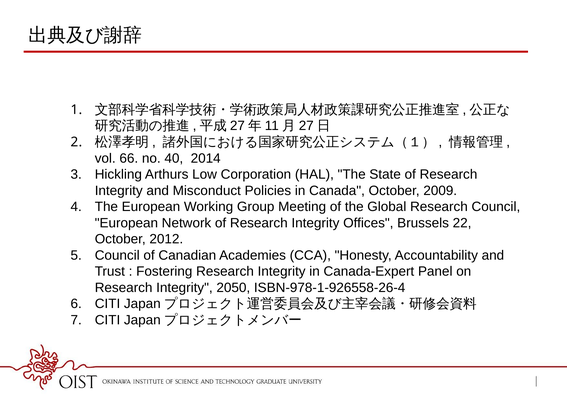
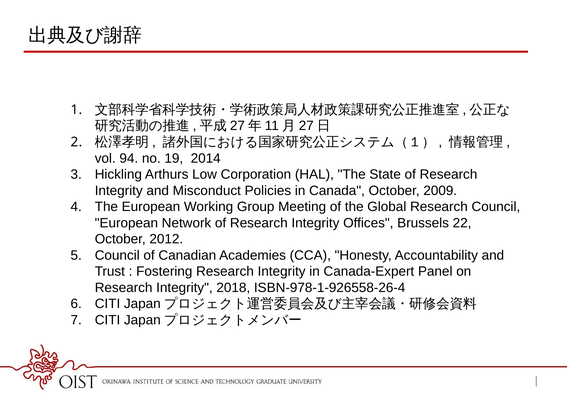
66: 66 -> 94
40: 40 -> 19
2050: 2050 -> 2018
